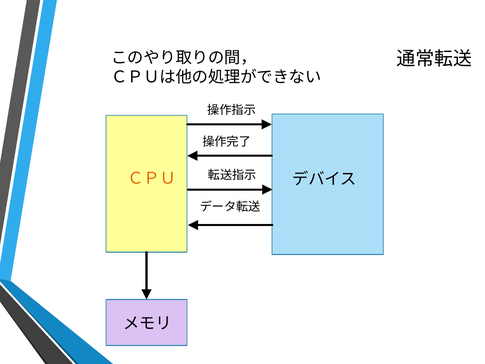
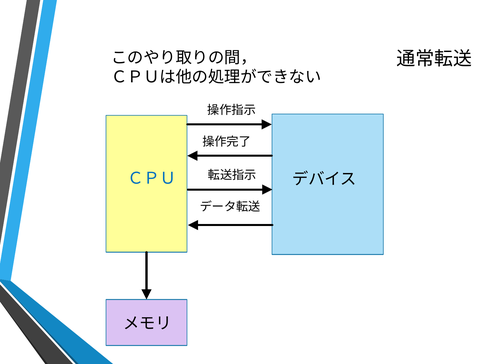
ＣＰＵ colour: orange -> blue
